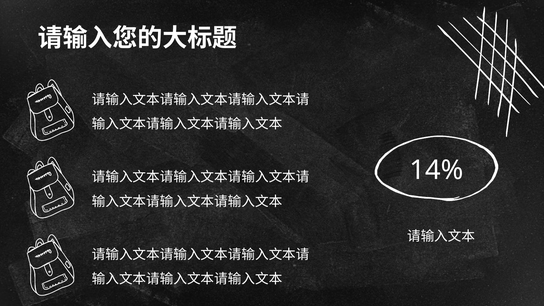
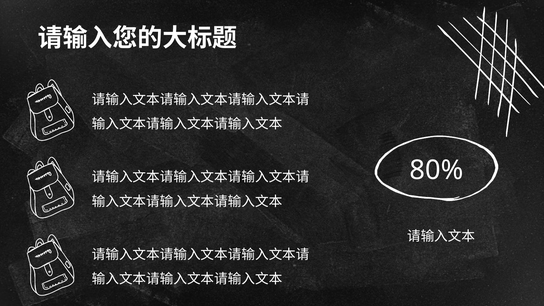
14%: 14% -> 80%
